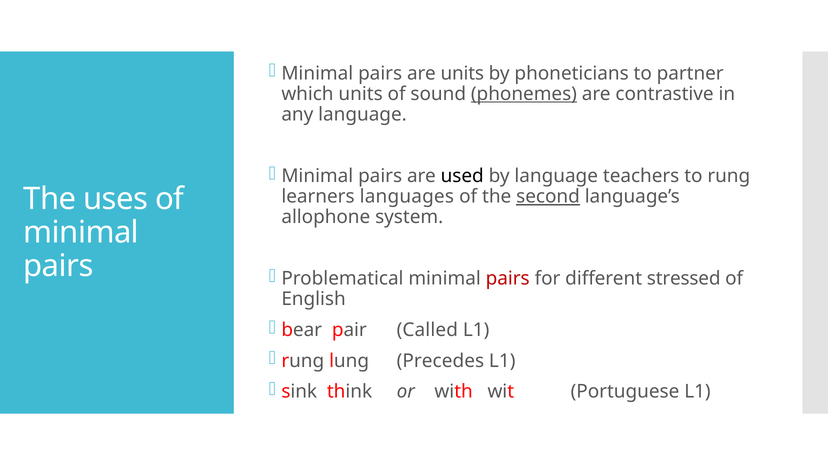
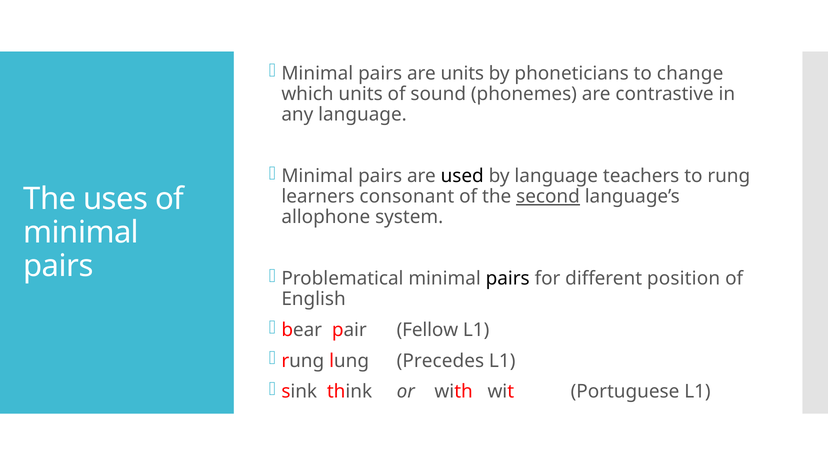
partner: partner -> change
phonemes underline: present -> none
languages: languages -> consonant
pairs at (508, 279) colour: red -> black
stressed: stressed -> position
Called: Called -> Fellow
